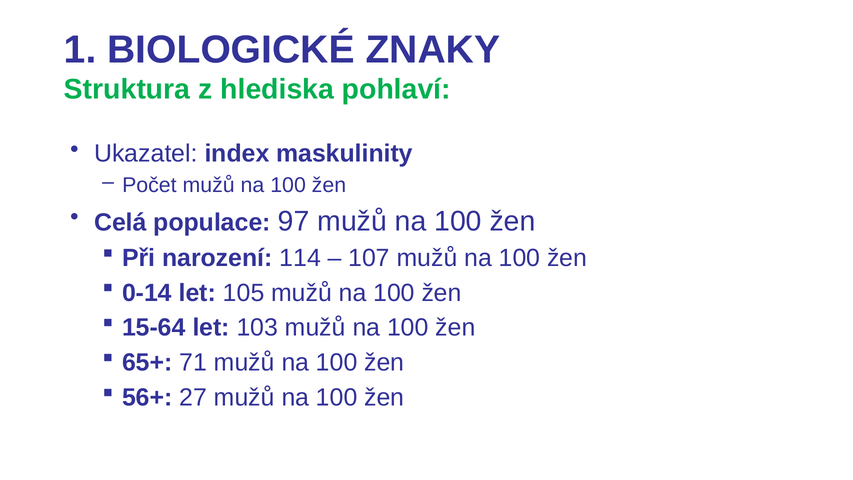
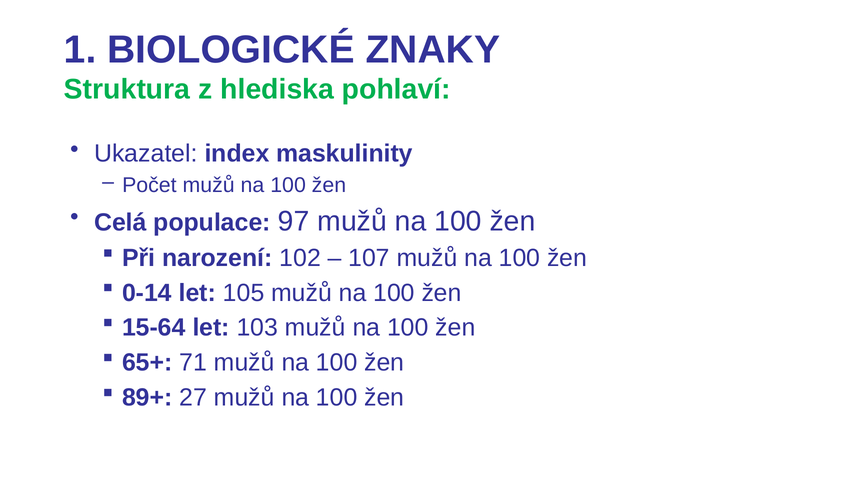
114: 114 -> 102
56+: 56+ -> 89+
